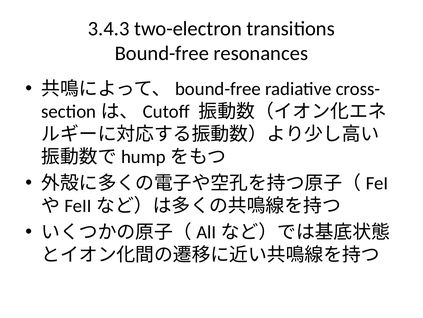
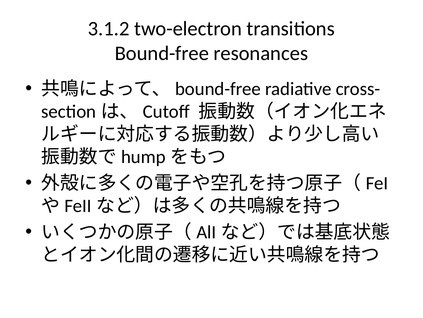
3.4.3: 3.4.3 -> 3.1.2
